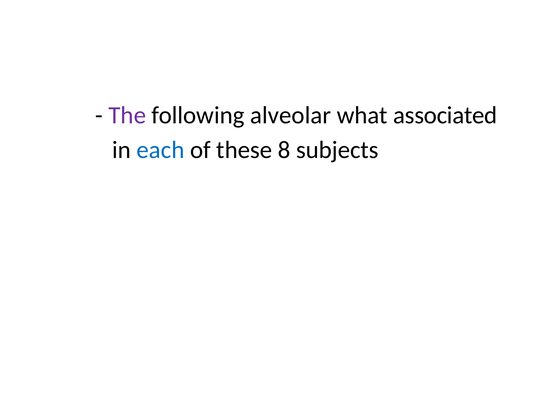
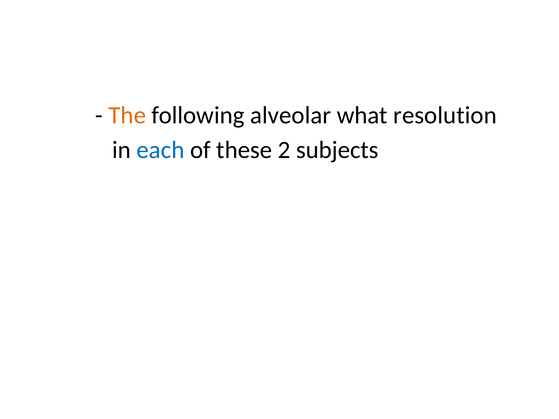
The colour: purple -> orange
associated: associated -> resolution
8: 8 -> 2
